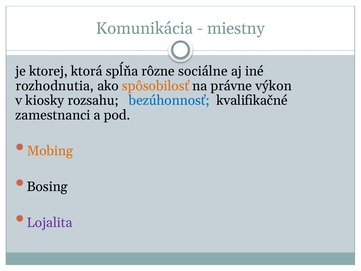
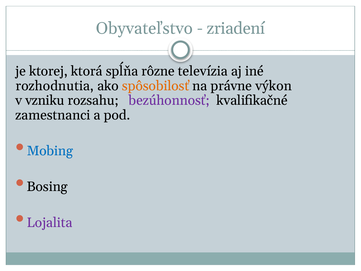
Komunikácia: Komunikácia -> Obyvateľstvo
miestny: miestny -> zriadení
sociálne: sociálne -> televízia
kiosky: kiosky -> vzniku
bezúhonnosť colour: blue -> purple
Mobing colour: orange -> blue
